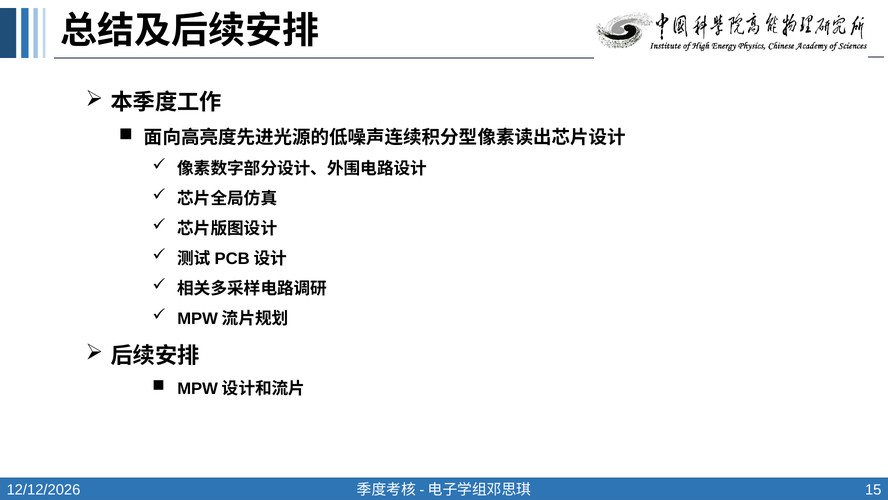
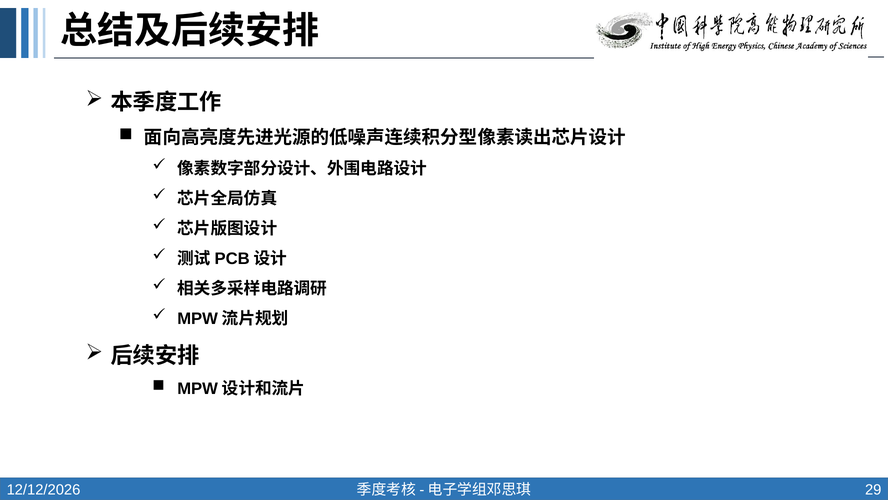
15: 15 -> 29
